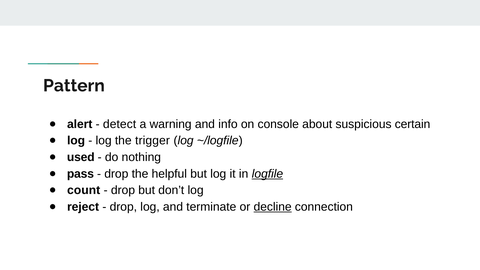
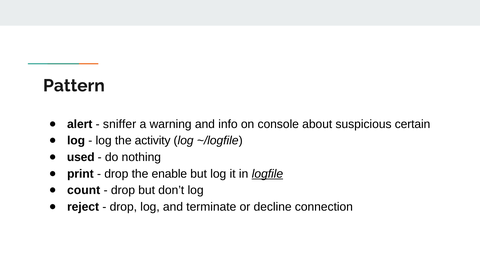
detect: detect -> sniffer
trigger: trigger -> activity
pass: pass -> print
helpful: helpful -> enable
decline underline: present -> none
